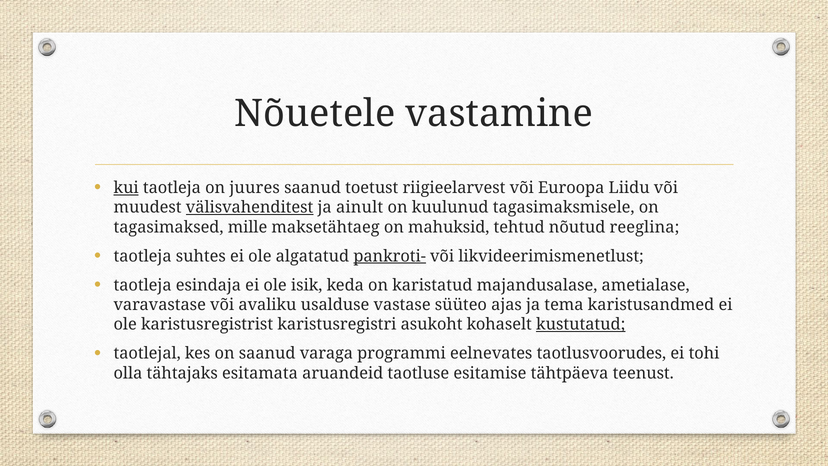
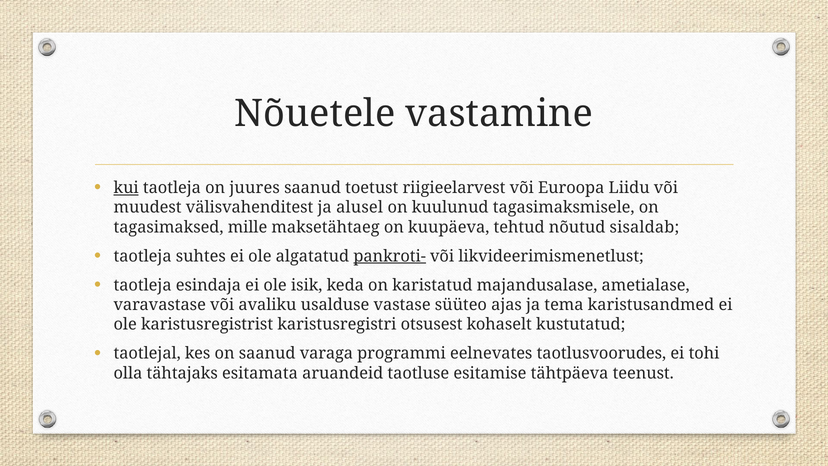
välisvahenditest underline: present -> none
ainult: ainult -> alusel
mahuksid: mahuksid -> kuupäeva
reeglina: reeglina -> sisaldab
asukoht: asukoht -> otsusest
kustutatud underline: present -> none
